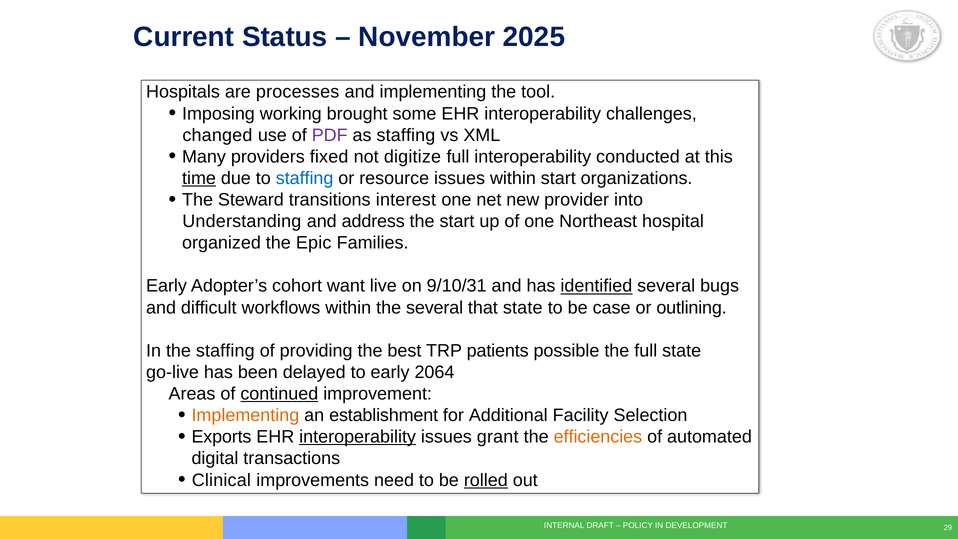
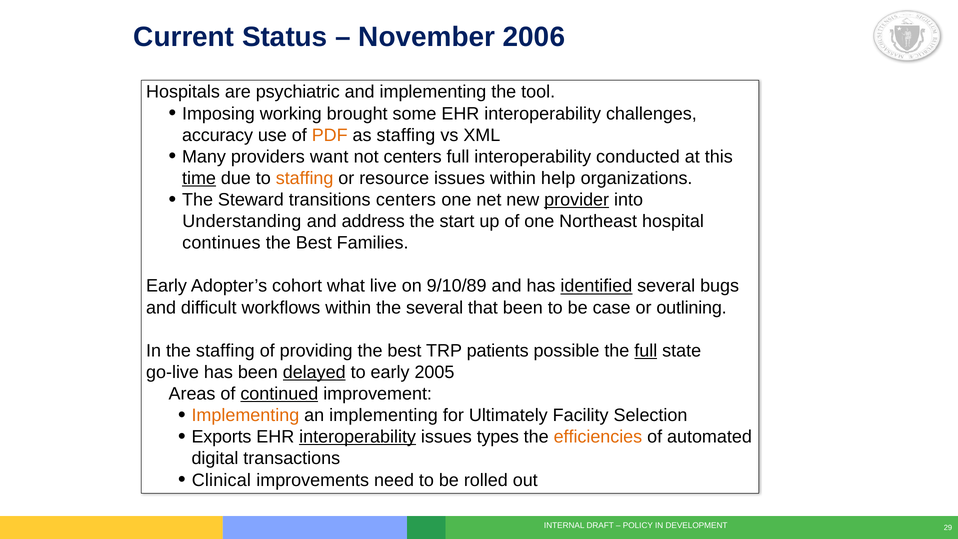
2025: 2025 -> 2006
processes: processes -> psychiatric
changed: changed -> accuracy
PDF colour: purple -> orange
fixed: fixed -> want
not digitize: digitize -> centers
staffing at (305, 178) colour: blue -> orange
within start: start -> help
transitions interest: interest -> centers
provider underline: none -> present
organized: organized -> continues
Epic at (314, 243): Epic -> Best
want: want -> what
9/10/31: 9/10/31 -> 9/10/89
that state: state -> been
full at (646, 351) underline: none -> present
delayed underline: none -> present
2064: 2064 -> 2005
an establishment: establishment -> implementing
Additional: Additional -> Ultimately
grant: grant -> types
rolled underline: present -> none
